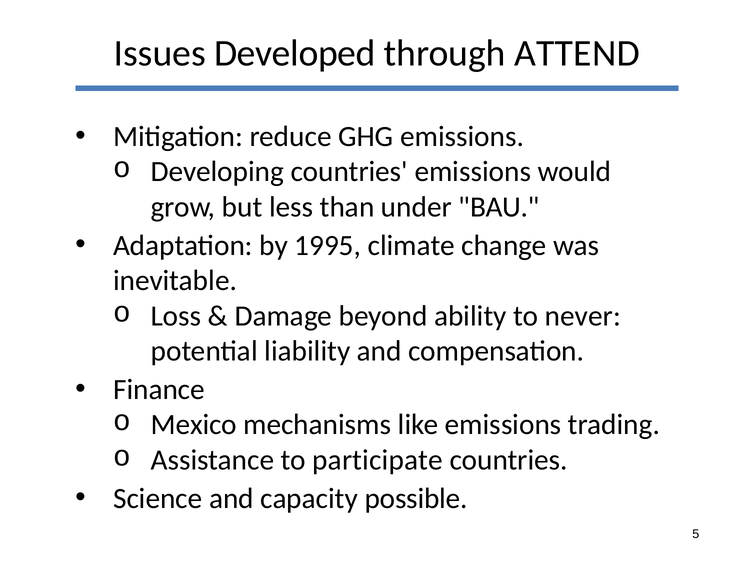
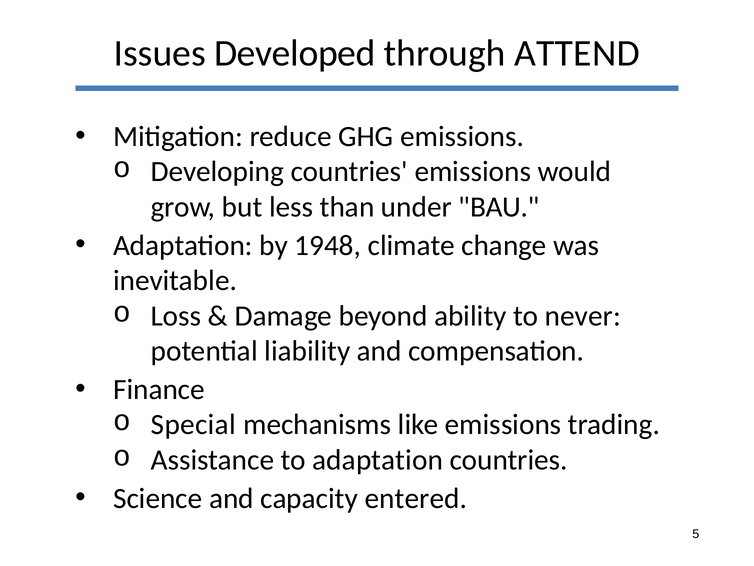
1995: 1995 -> 1948
Mexico: Mexico -> Special
to participate: participate -> adaptation
possible: possible -> entered
